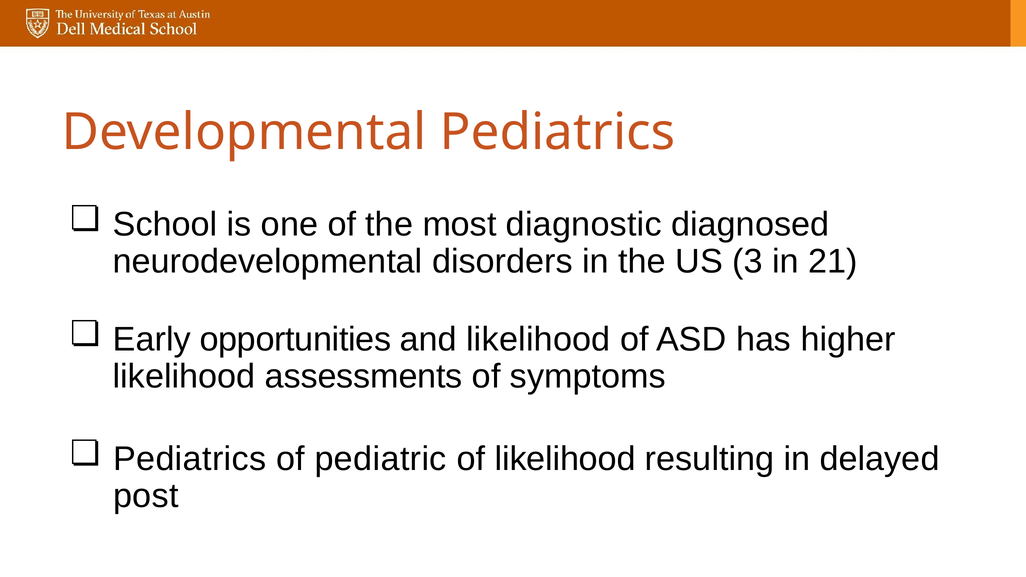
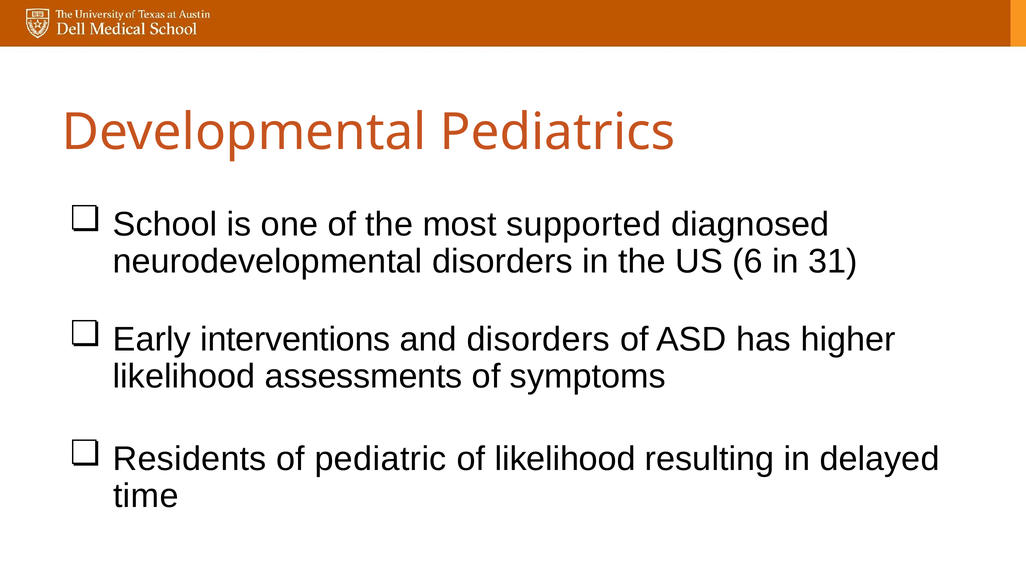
diagnostic: diagnostic -> supported
3: 3 -> 6
21: 21 -> 31
opportunities: opportunities -> interventions
and likelihood: likelihood -> disorders
Pediatrics at (190, 459): Pediatrics -> Residents
post: post -> time
